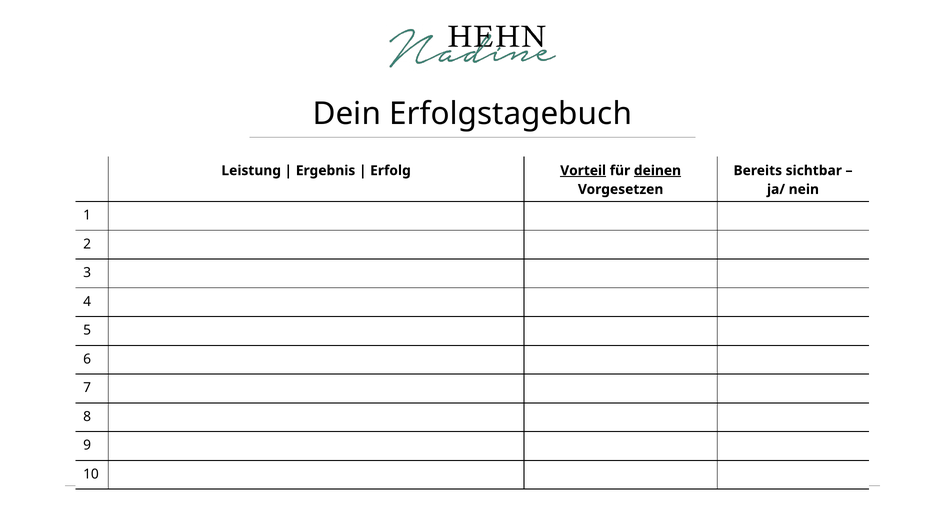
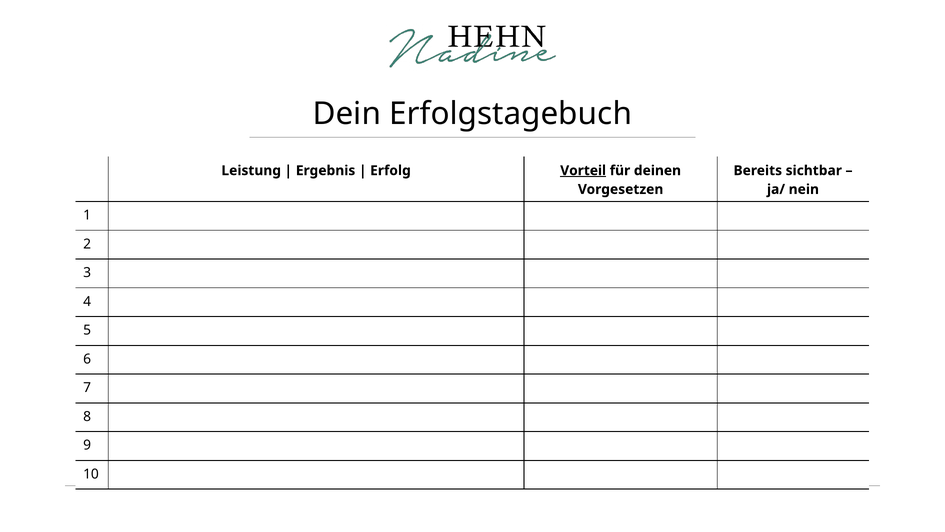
deinen underline: present -> none
